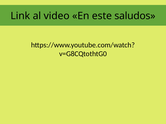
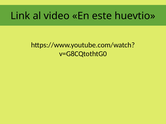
saludos: saludos -> huevtio
